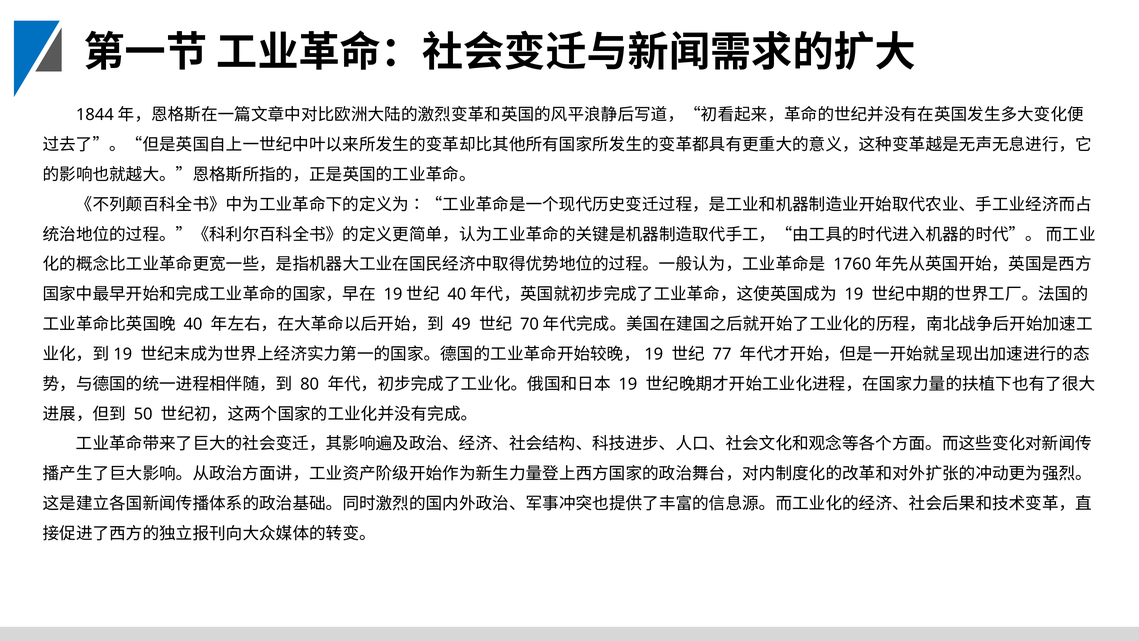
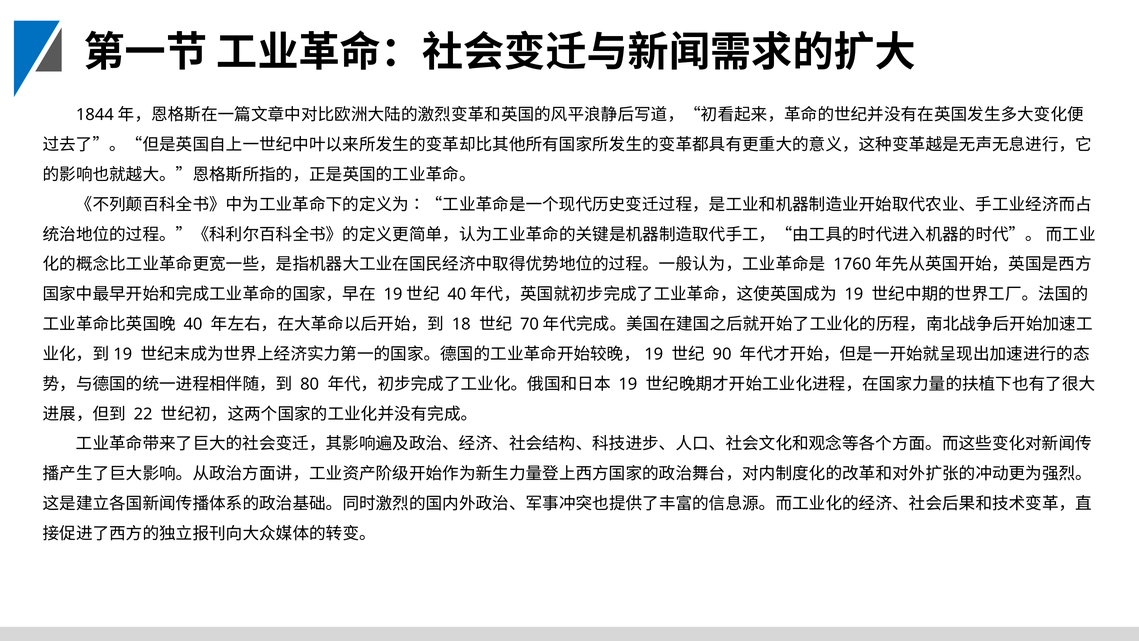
49: 49 -> 18
77: 77 -> 90
50: 50 -> 22
